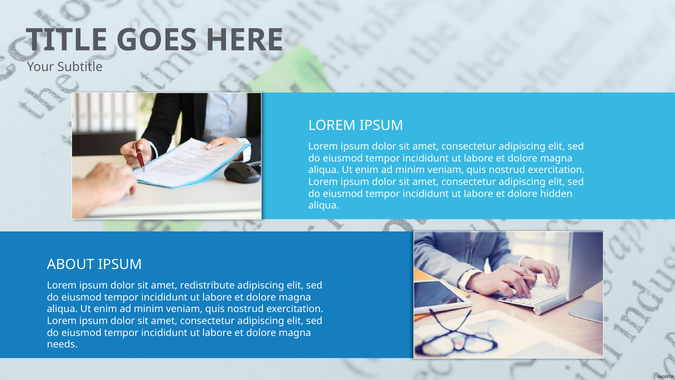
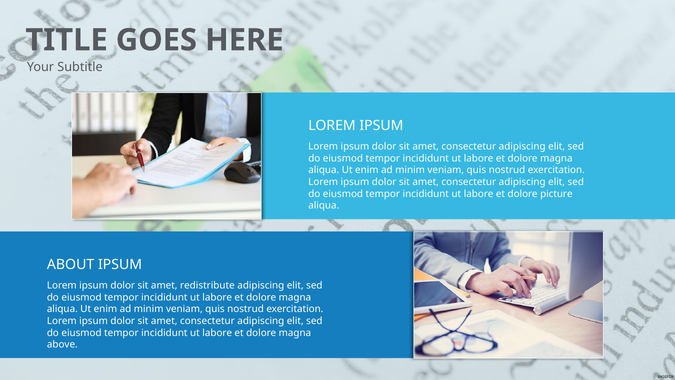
hidden: hidden -> picture
needs: needs -> above
